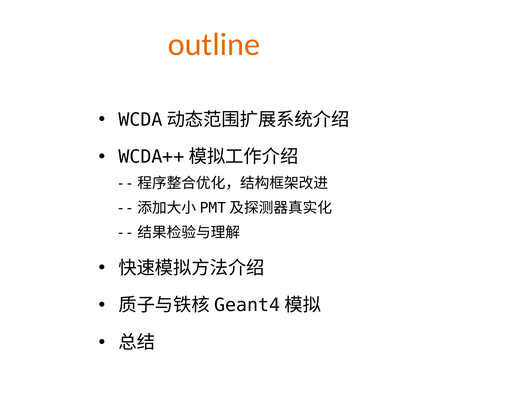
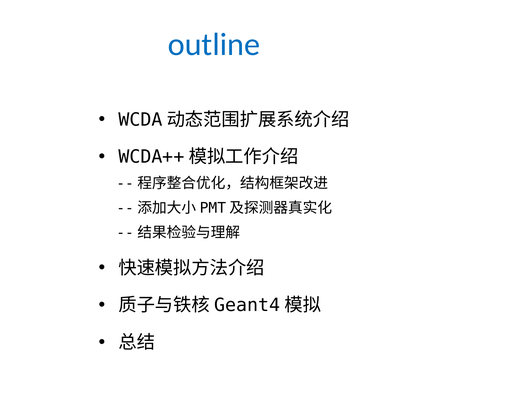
outline colour: orange -> blue
